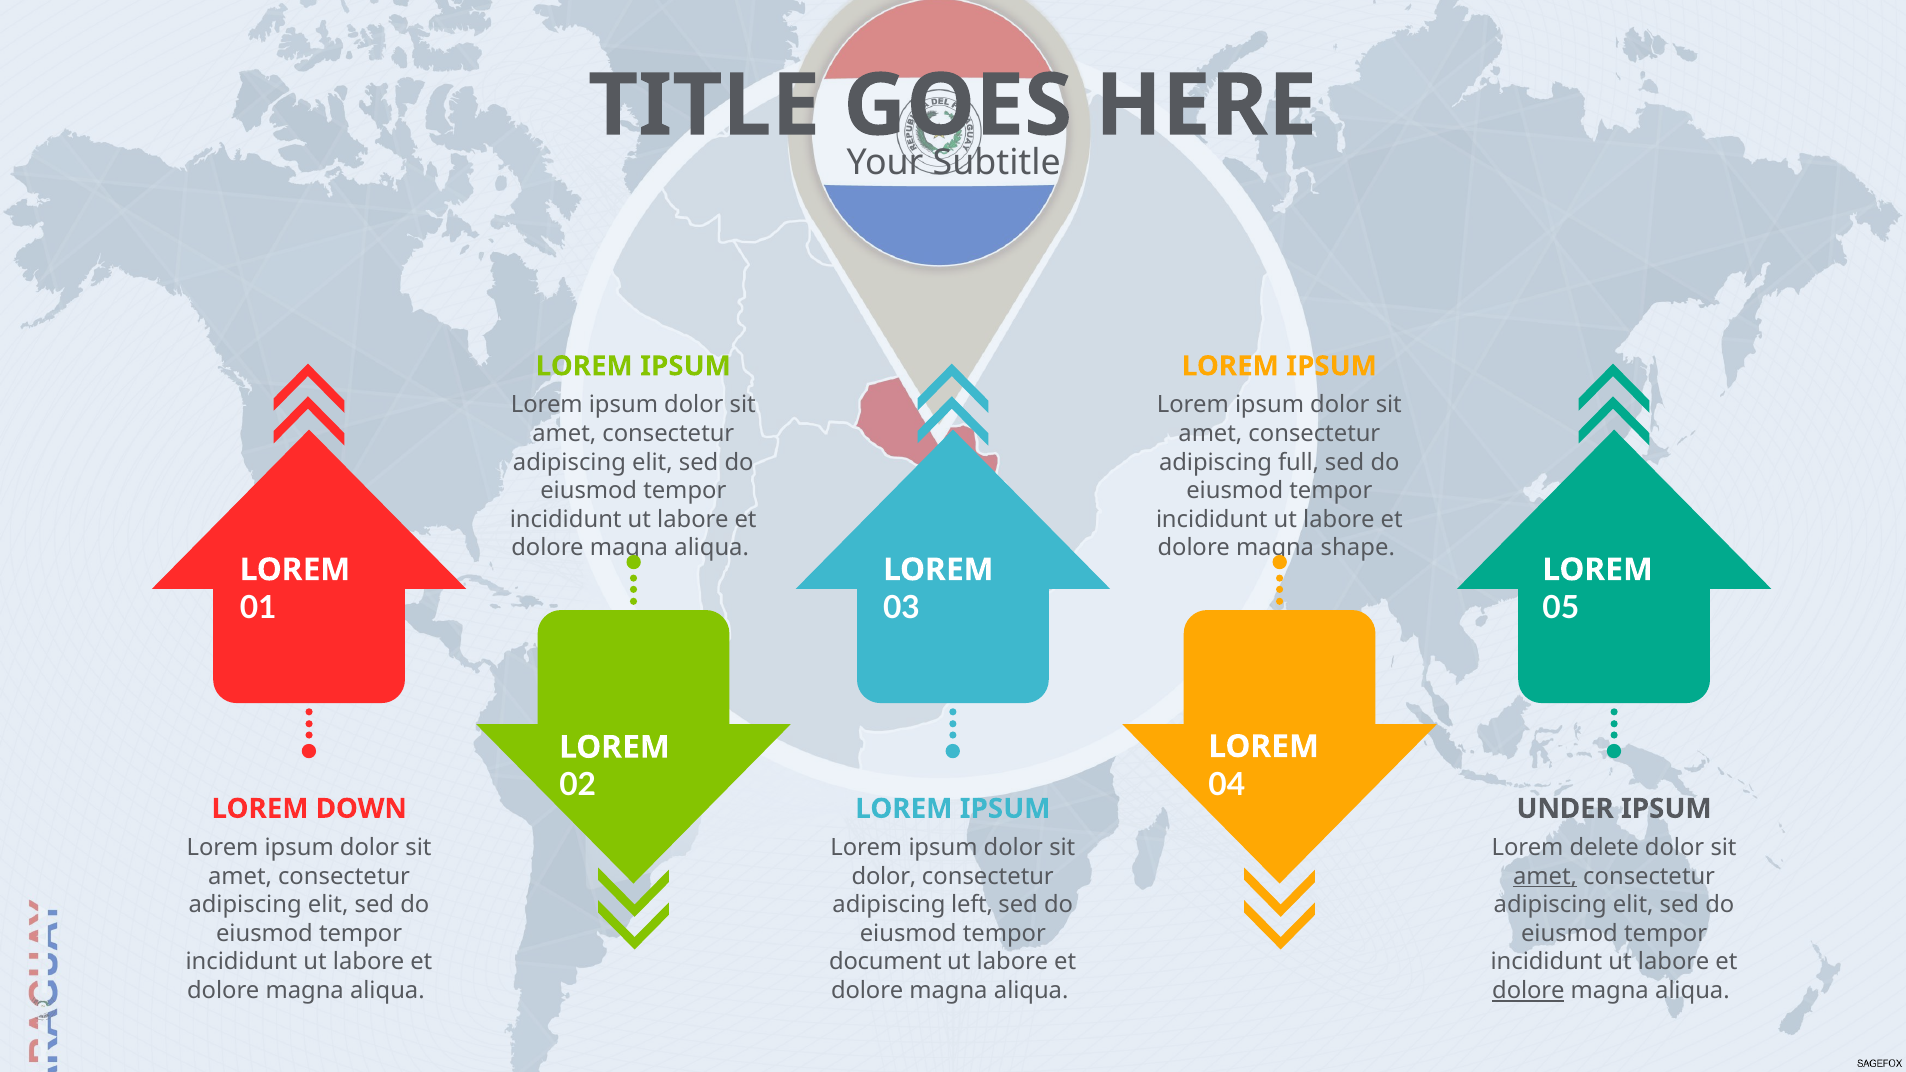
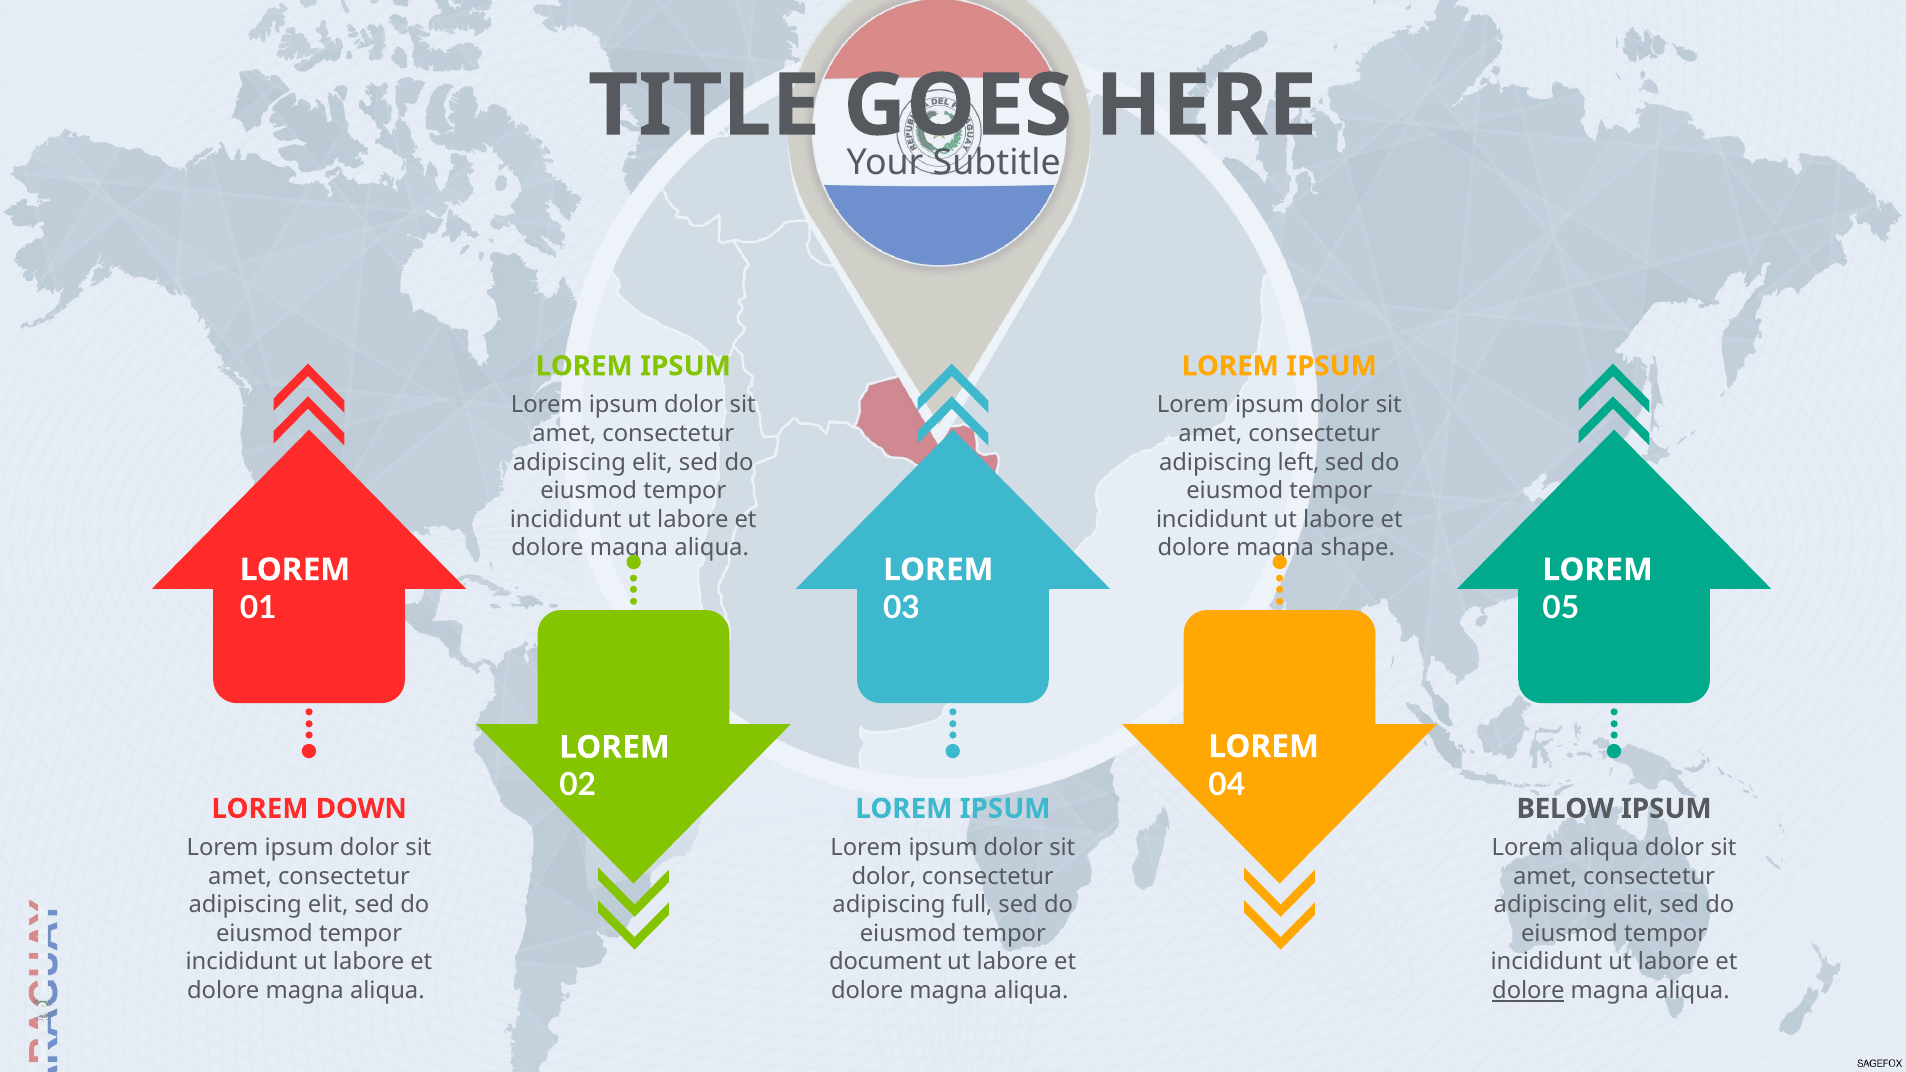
full: full -> left
UNDER: UNDER -> BELOW
Lorem delete: delete -> aliqua
amet at (1545, 876) underline: present -> none
left: left -> full
